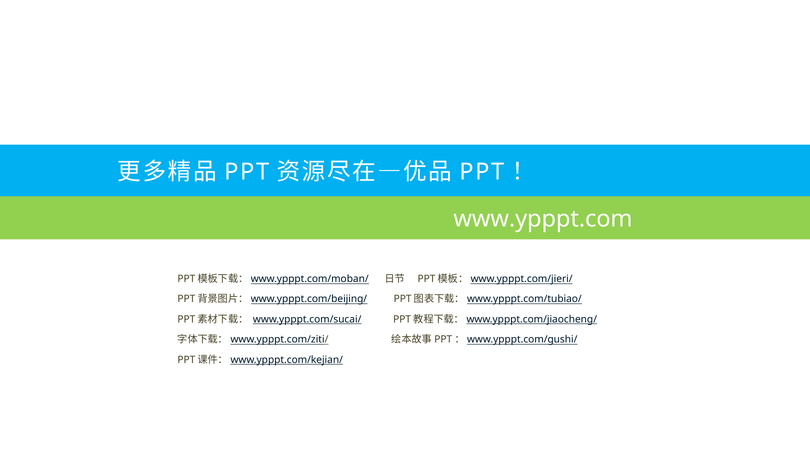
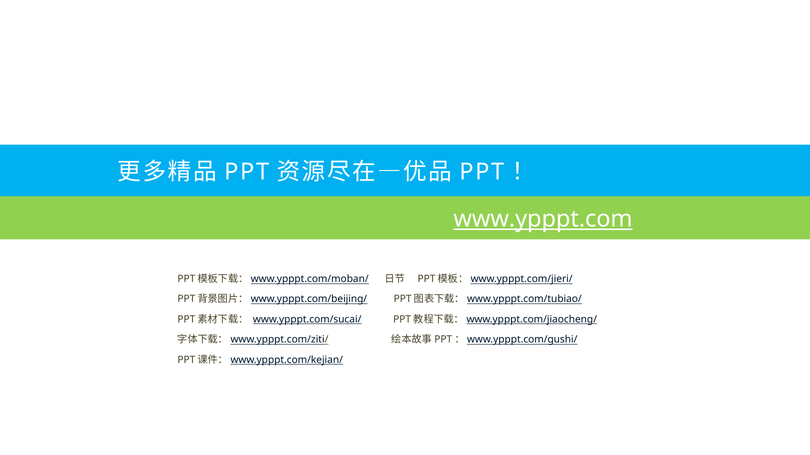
www.ypppt.com underline: none -> present
